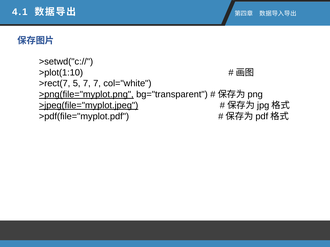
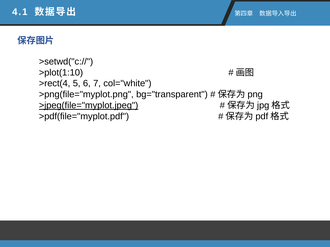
>rect(7: >rect(7 -> >rect(4
5 7: 7 -> 6
>png(file="myplot.png underline: present -> none
